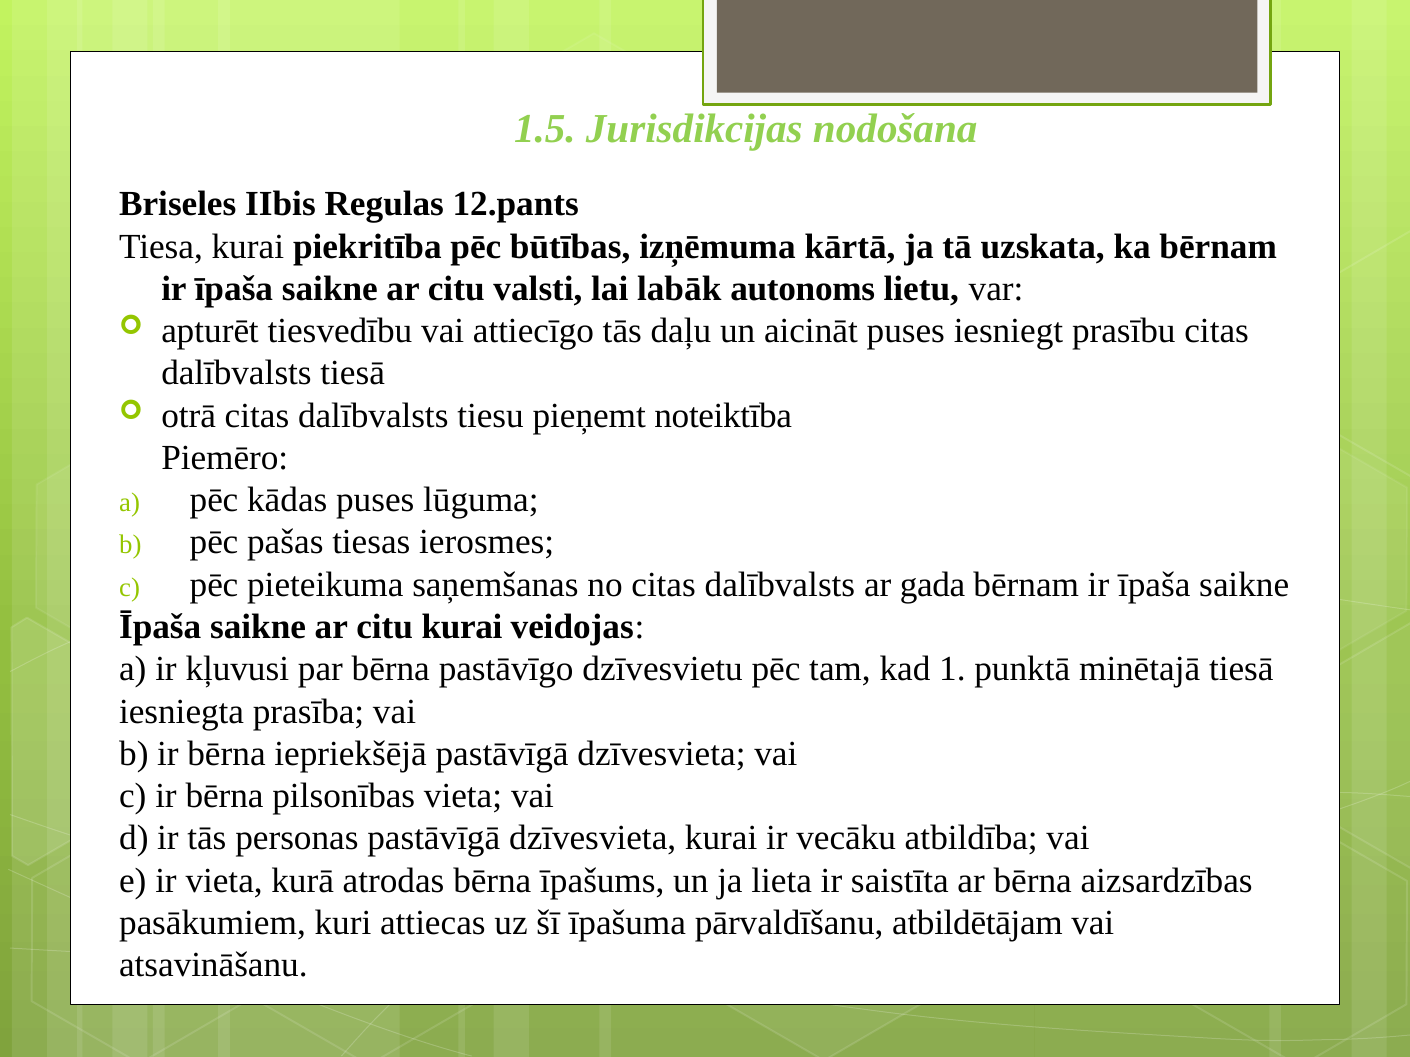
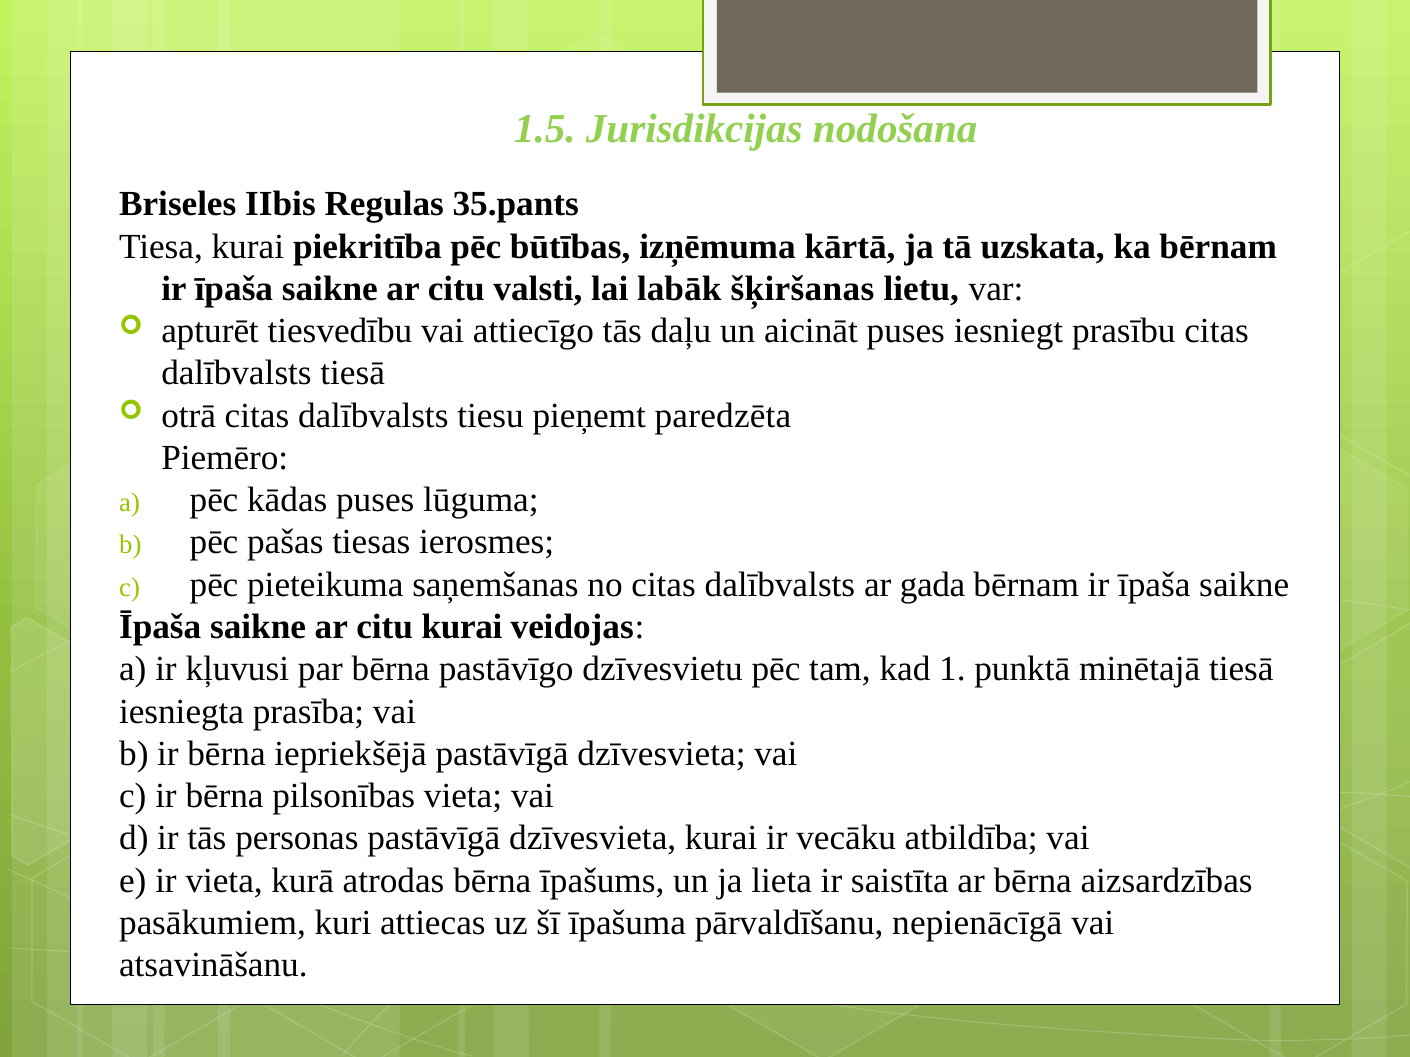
12.pants: 12.pants -> 35.pants
autonoms: autonoms -> šķiršanas
noteiktība: noteiktība -> paredzēta
atbildētājam: atbildētājam -> nepienācīgā
